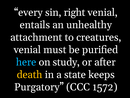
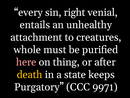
venial at (27, 49): venial -> whole
here colour: light blue -> pink
study: study -> thing
1572: 1572 -> 9971
